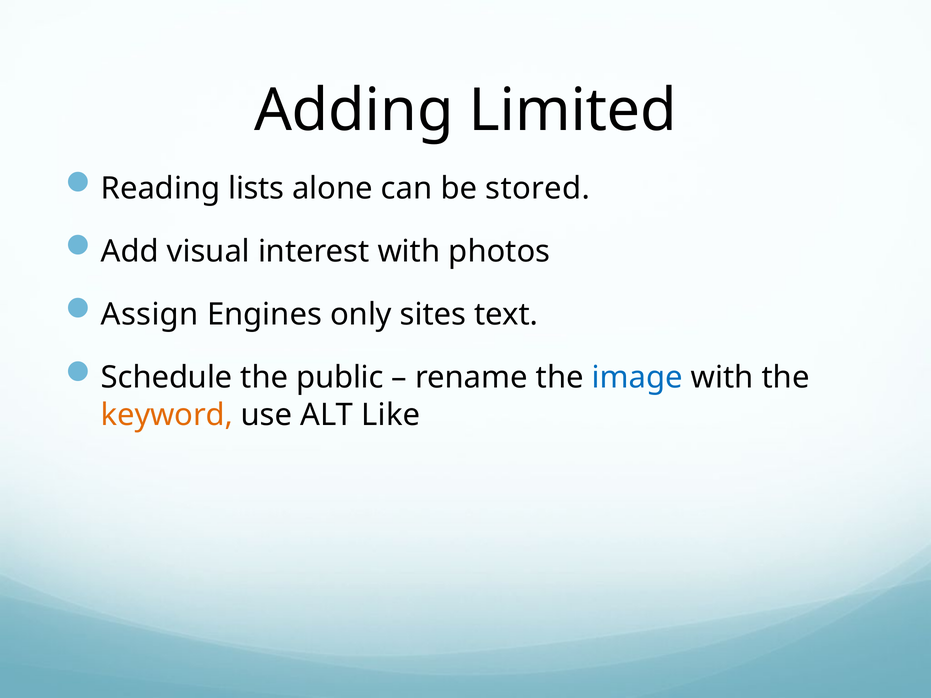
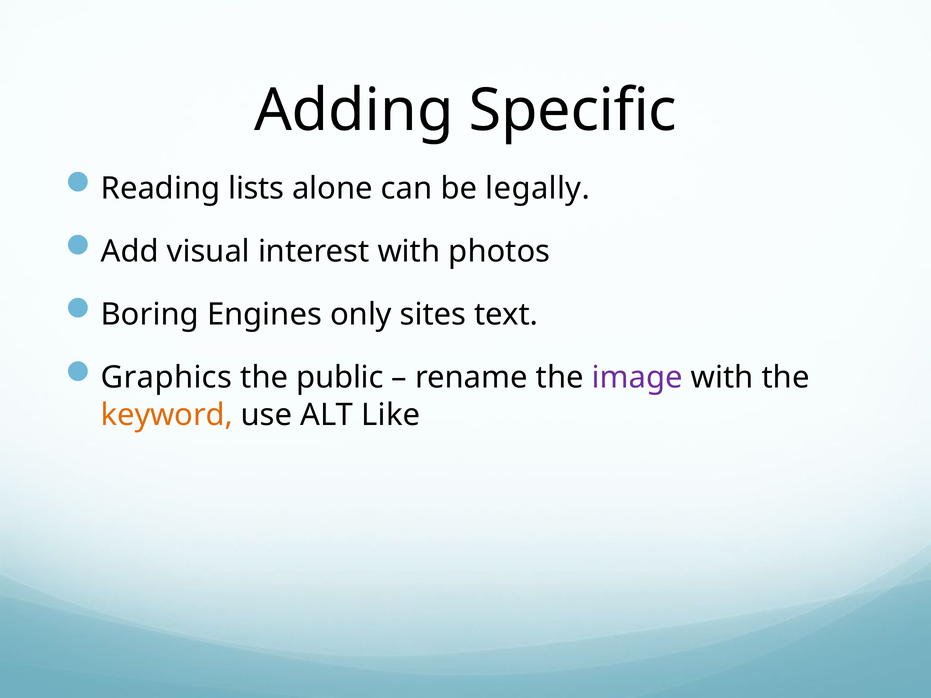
Limited: Limited -> Specific
stored: stored -> legally
Assign: Assign -> Boring
Schedule: Schedule -> Graphics
image colour: blue -> purple
